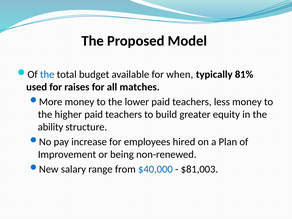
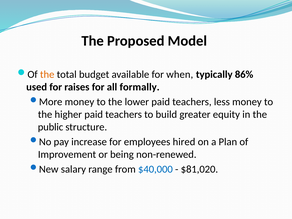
the at (47, 74) colour: blue -> orange
81%: 81% -> 86%
matches: matches -> formally
ability: ability -> public
$81,003: $81,003 -> $81,020
